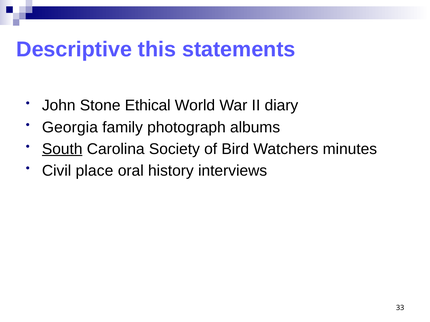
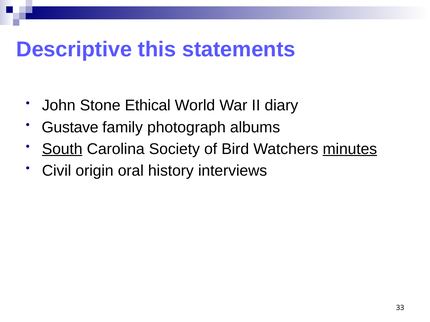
Georgia: Georgia -> Gustave
minutes underline: none -> present
place: place -> origin
